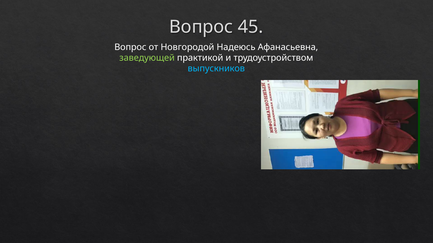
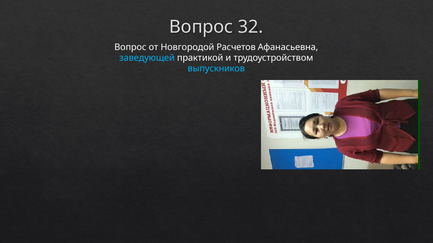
45: 45 -> 32
Надеюсь: Надеюсь -> Расчетов
заведующей colour: light green -> light blue
